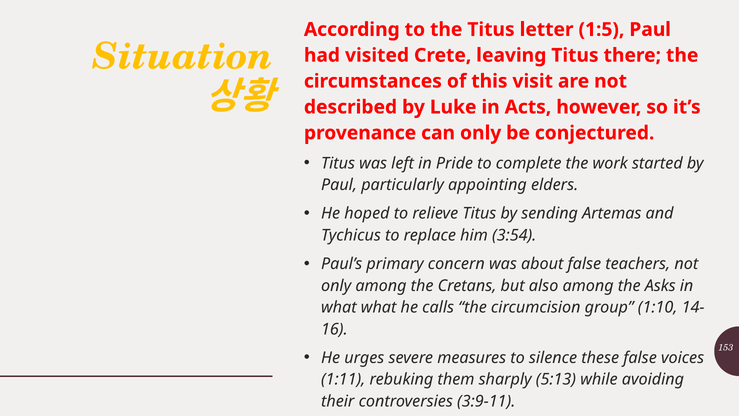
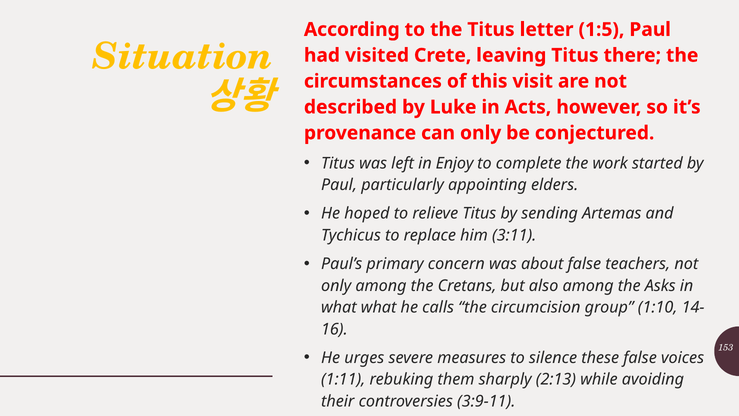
Pride: Pride -> Enjoy
3:54: 3:54 -> 3:11
5:13: 5:13 -> 2:13
